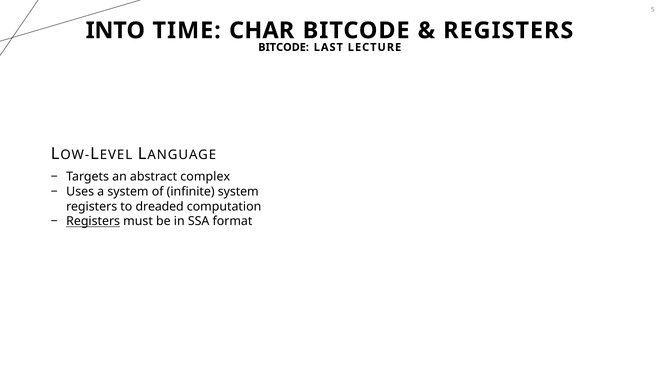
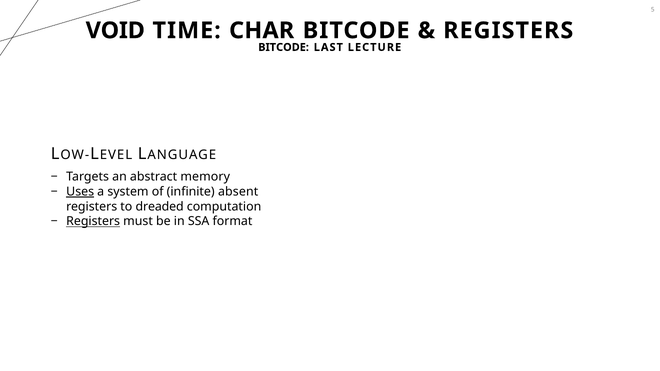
INTO: INTO -> VOID
complex: complex -> memory
Uses underline: none -> present
infinite system: system -> absent
